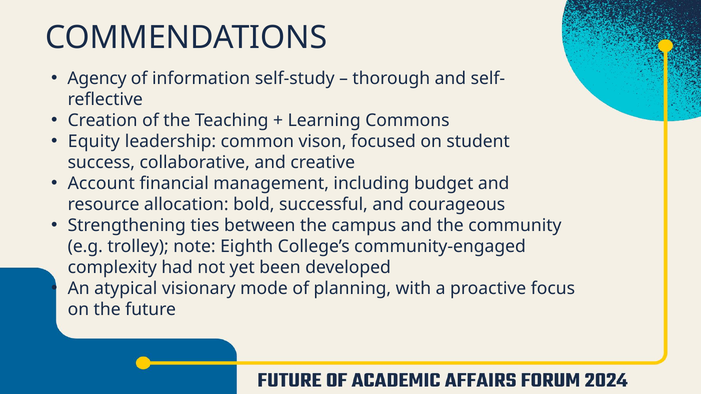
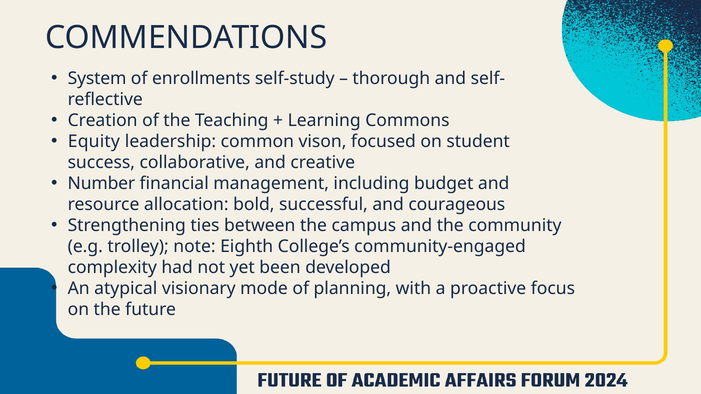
Agency: Agency -> System
information: information -> enrollments
Account: Account -> Number
